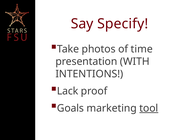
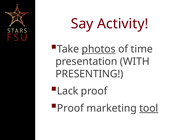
Specify: Specify -> Activity
photos underline: none -> present
INTENTIONS: INTENTIONS -> PRESENTING
Goals at (70, 108): Goals -> Proof
